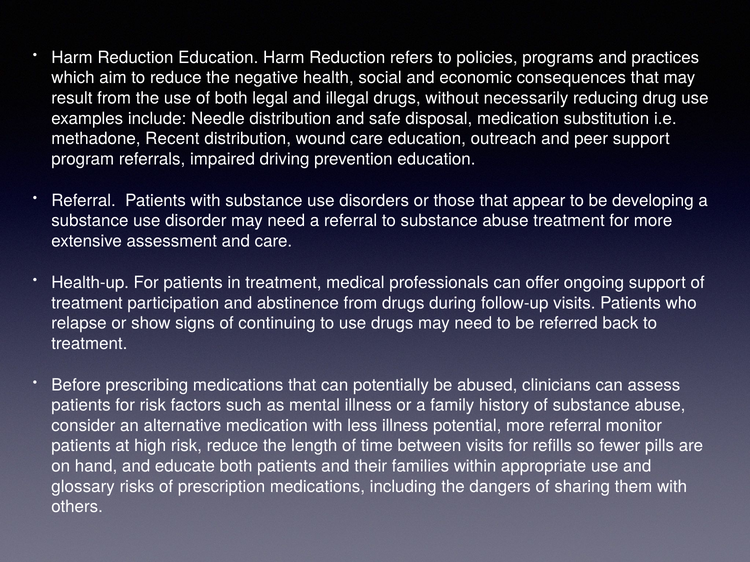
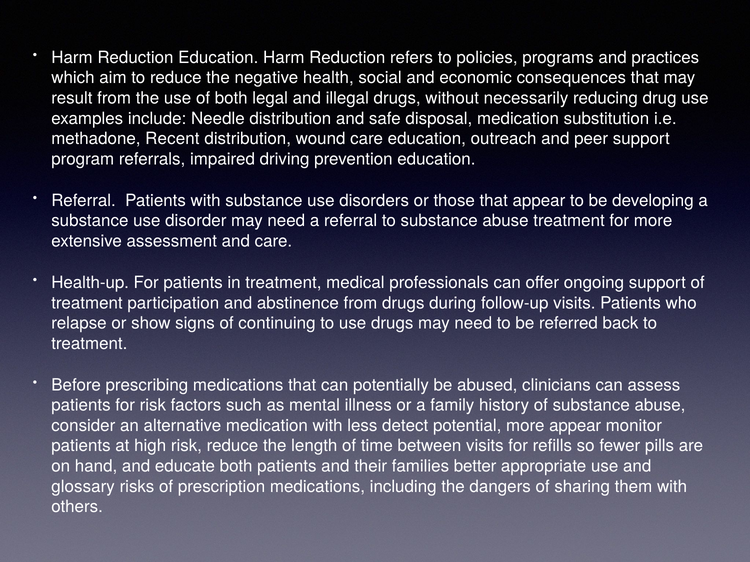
less illness: illness -> detect
more referral: referral -> appear
within: within -> better
